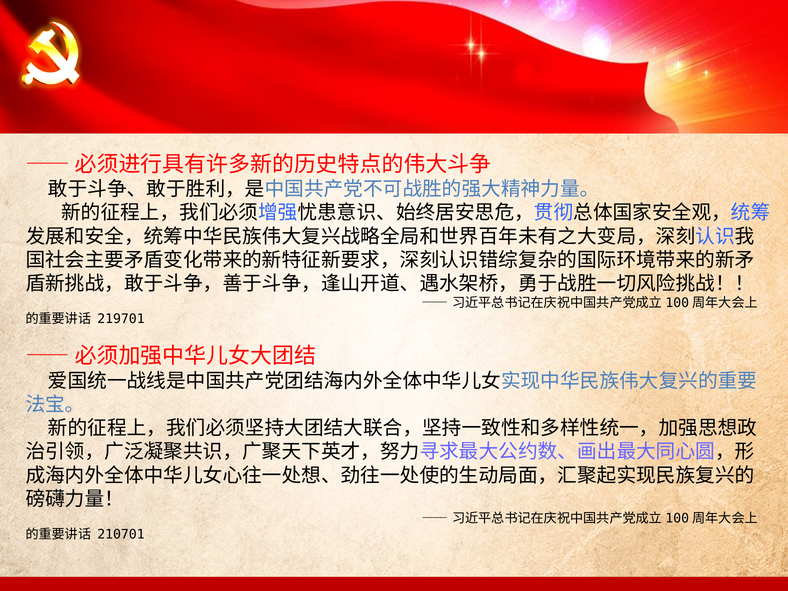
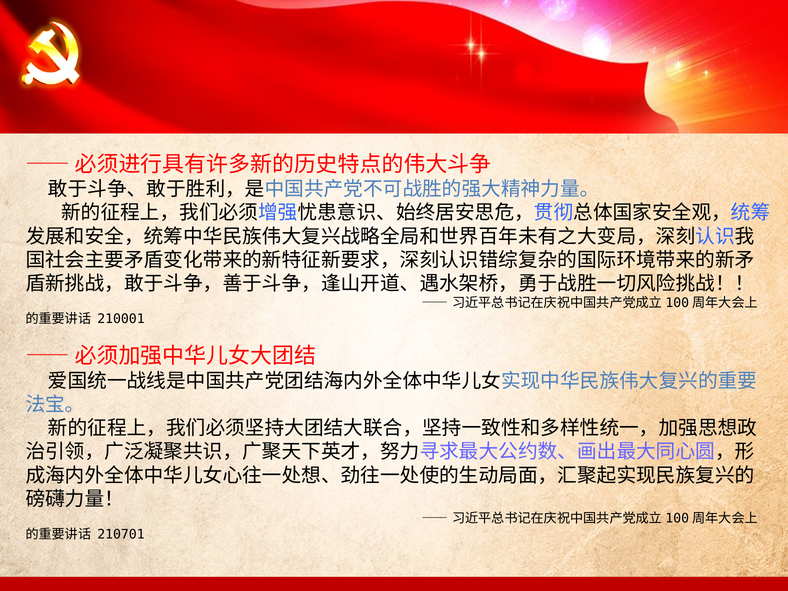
219701: 219701 -> 210001
